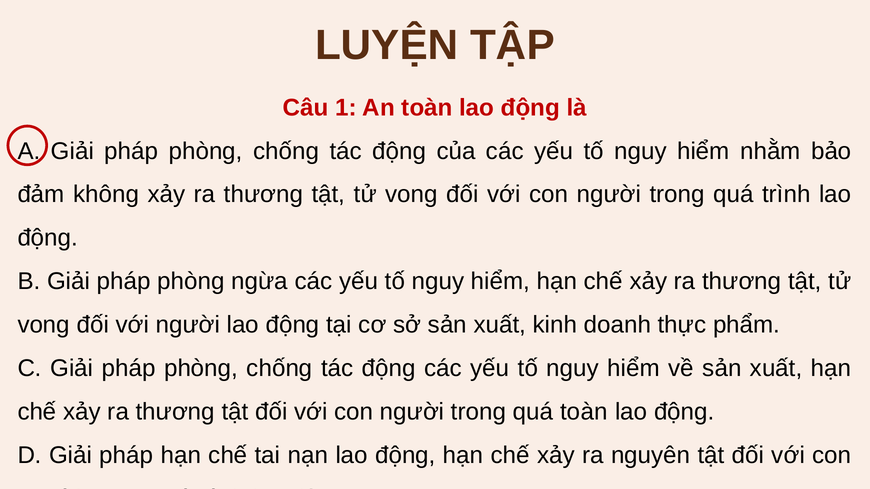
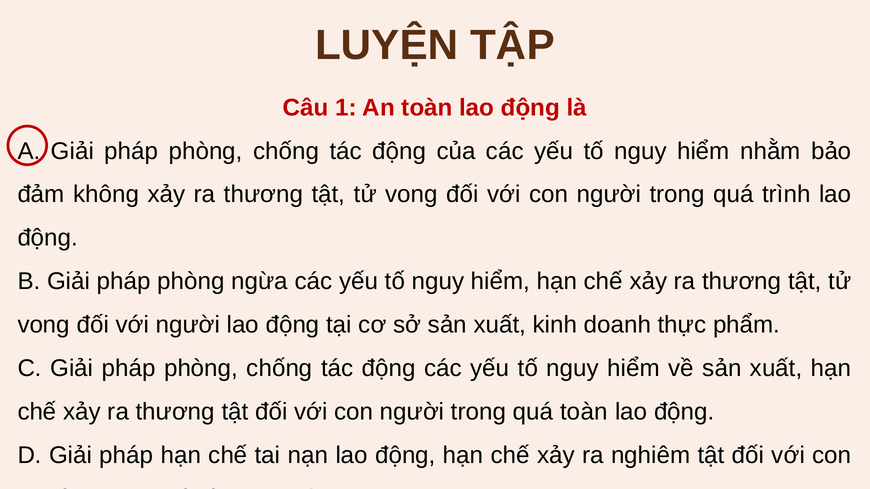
nguyên: nguyên -> nghiêm
